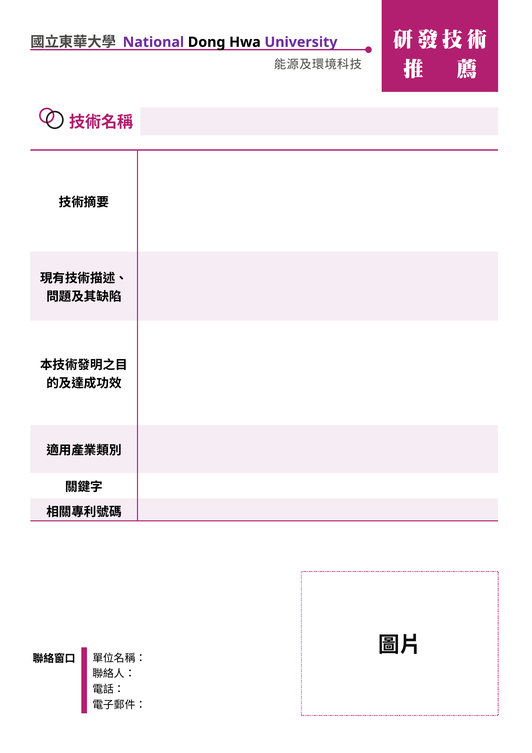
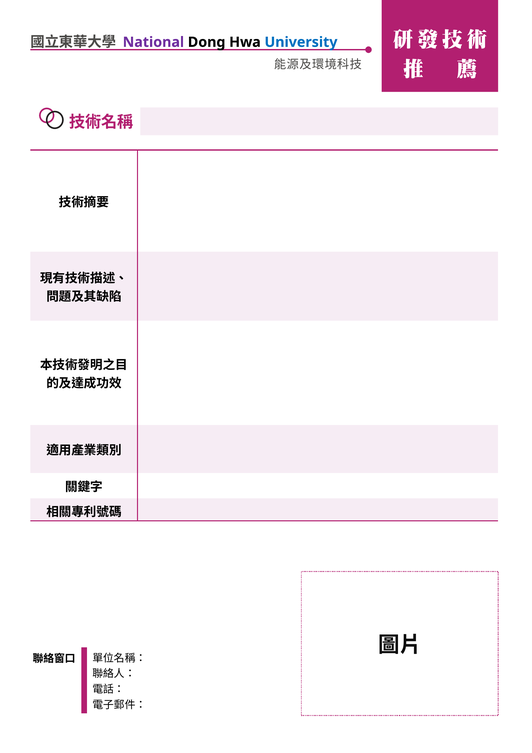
University colour: purple -> blue
